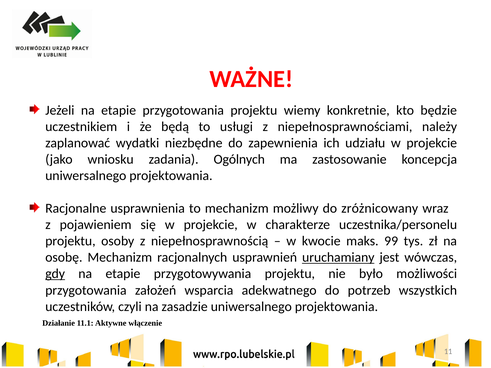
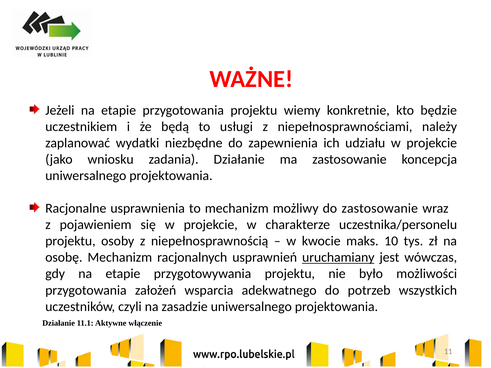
zadania Ogólnych: Ogólnych -> Działanie
do zróżnicowany: zróżnicowany -> zastosowanie
99: 99 -> 10
gdy underline: present -> none
